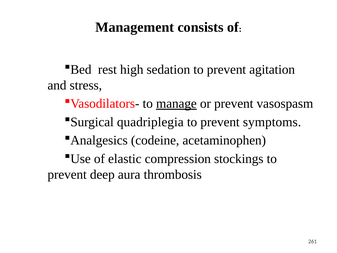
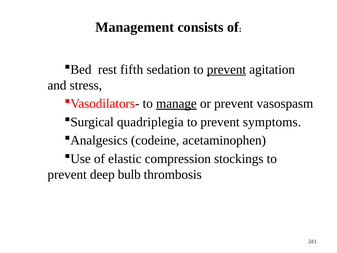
high: high -> fifth
prevent at (226, 69) underline: none -> present
aura: aura -> bulb
